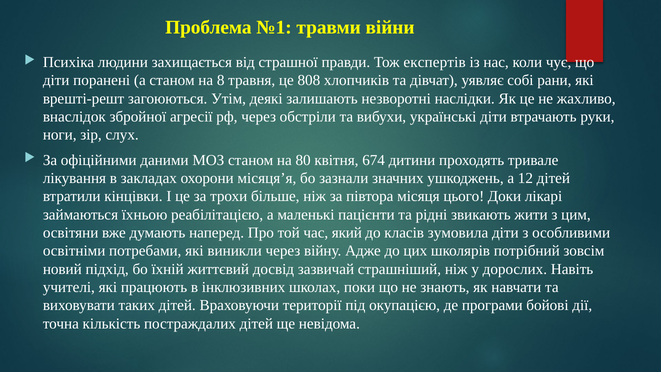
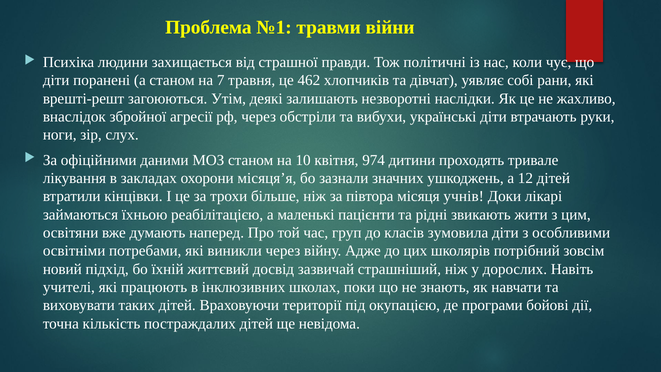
експертів: експертів -> політичні
8: 8 -> 7
808: 808 -> 462
80: 80 -> 10
674: 674 -> 974
цього: цього -> учнів
який: який -> груп
